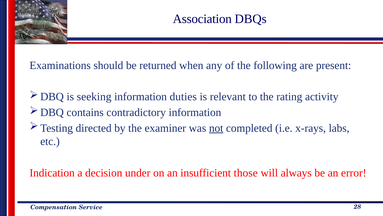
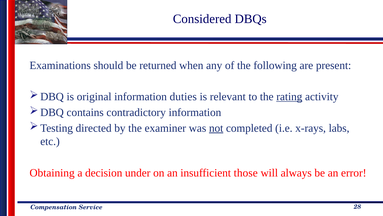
Association: Association -> Considered
seeking: seeking -> original
rating underline: none -> present
Indication: Indication -> Obtaining
